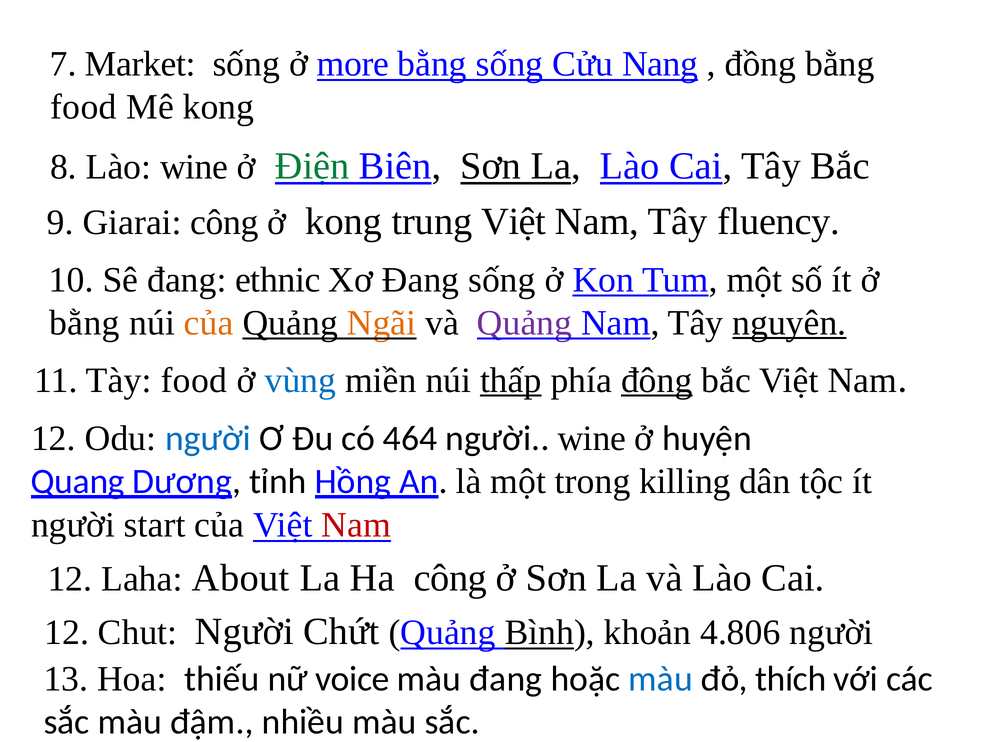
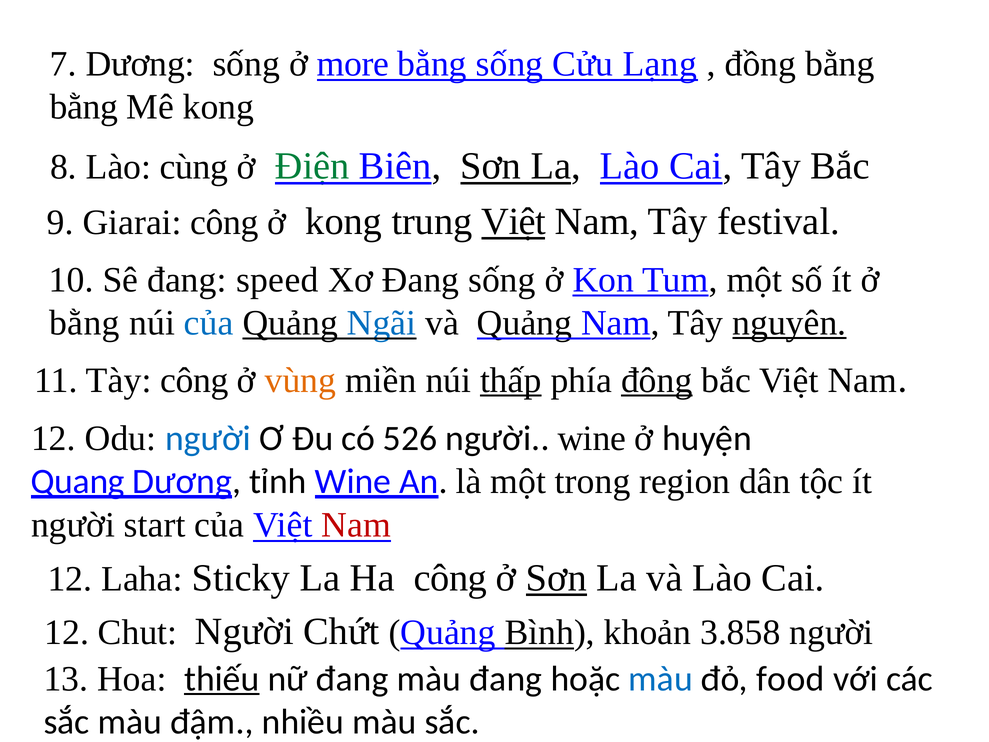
7 Market: Market -> Dương
Nang: Nang -> Lạng
food at (83, 107): food -> bằng
Lào wine: wine -> cùng
Việt at (514, 222) underline: none -> present
fluency: fluency -> festival
ethnic: ethnic -> speed
của at (209, 323) colour: orange -> blue
Ngãi colour: orange -> blue
Quảng at (525, 323) colour: purple -> black
Tày food: food -> công
vùng colour: blue -> orange
464: 464 -> 526
tỉnh Hồng: Hồng -> Wine
killing: killing -> region
About: About -> Sticky
Sơn at (556, 578) underline: none -> present
4.806: 4.806 -> 3.858
thiếu underline: none -> present
nữ voice: voice -> đang
thích: thích -> food
